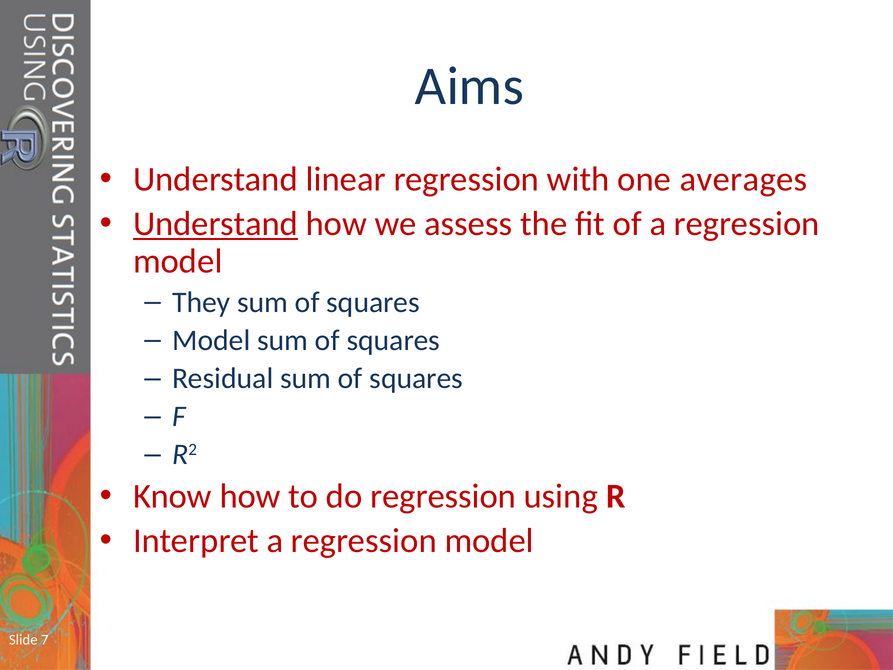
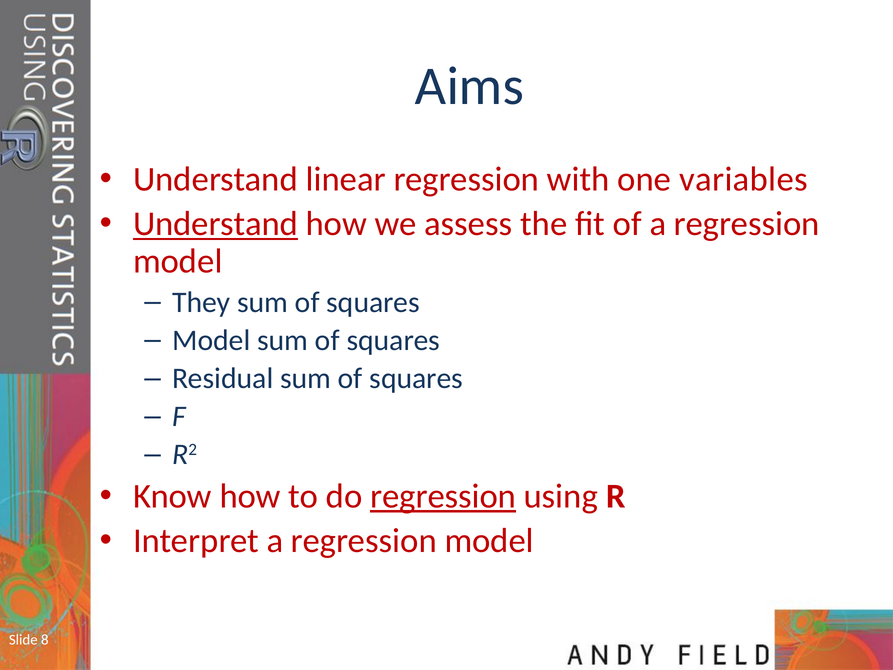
averages: averages -> variables
regression at (443, 496) underline: none -> present
7: 7 -> 8
